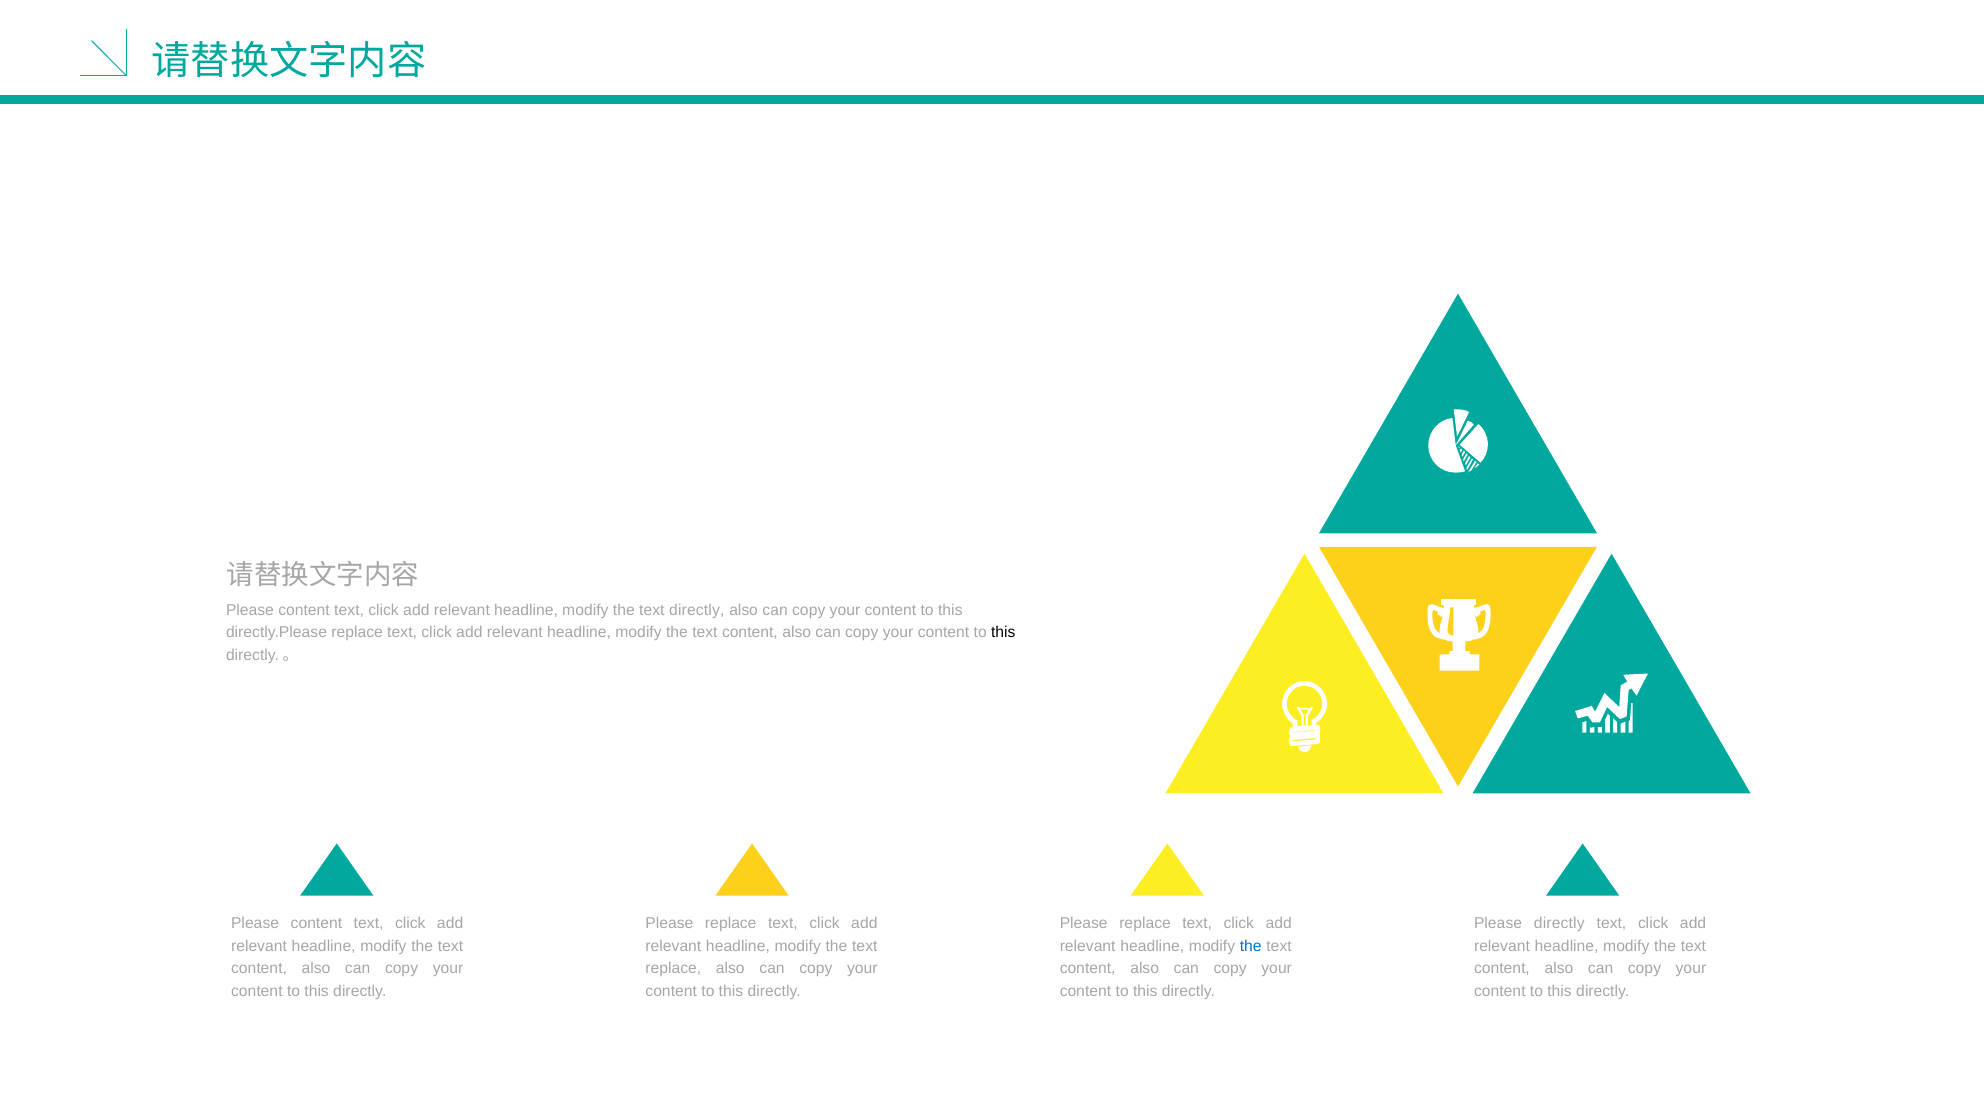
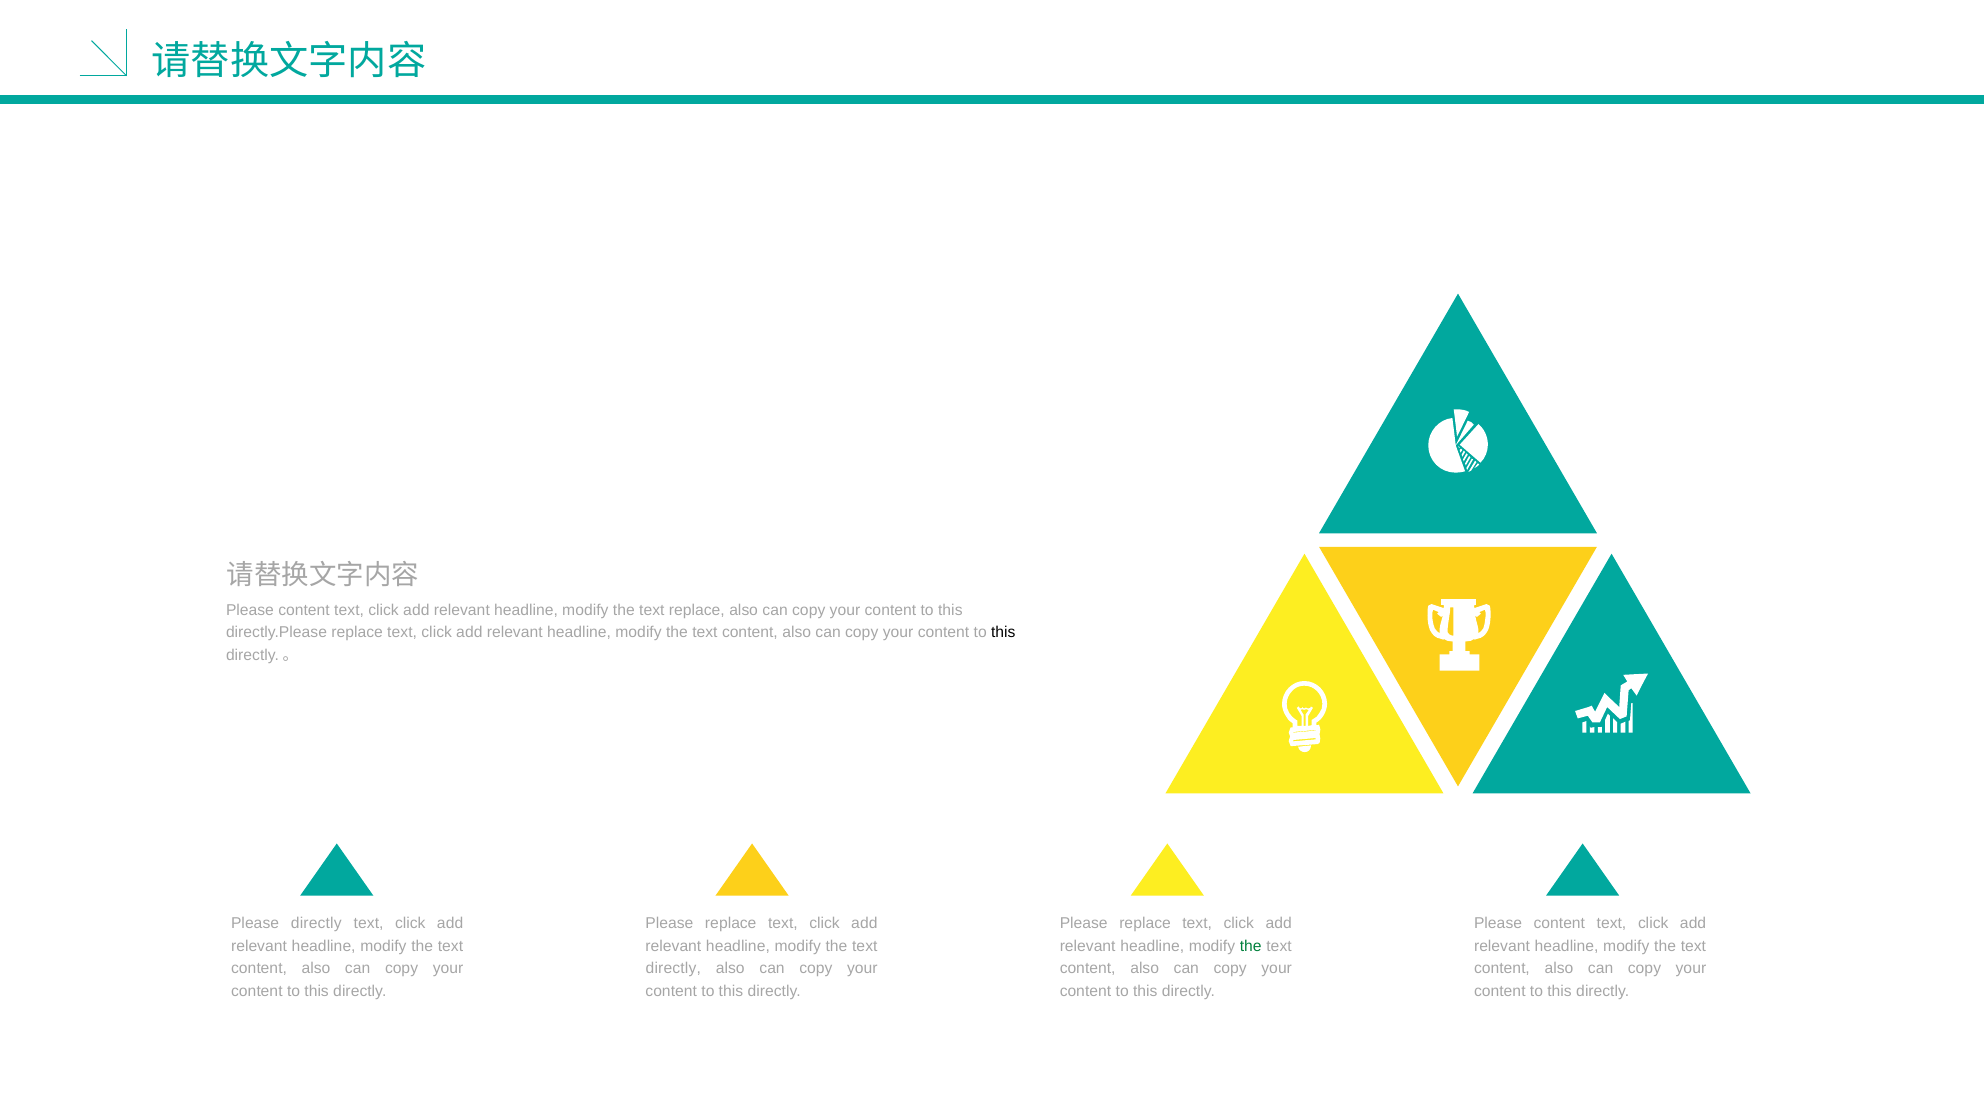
text directly: directly -> replace
content at (316, 924): content -> directly
directly at (1559, 924): directly -> content
the at (1251, 946) colour: blue -> green
replace at (673, 969): replace -> directly
